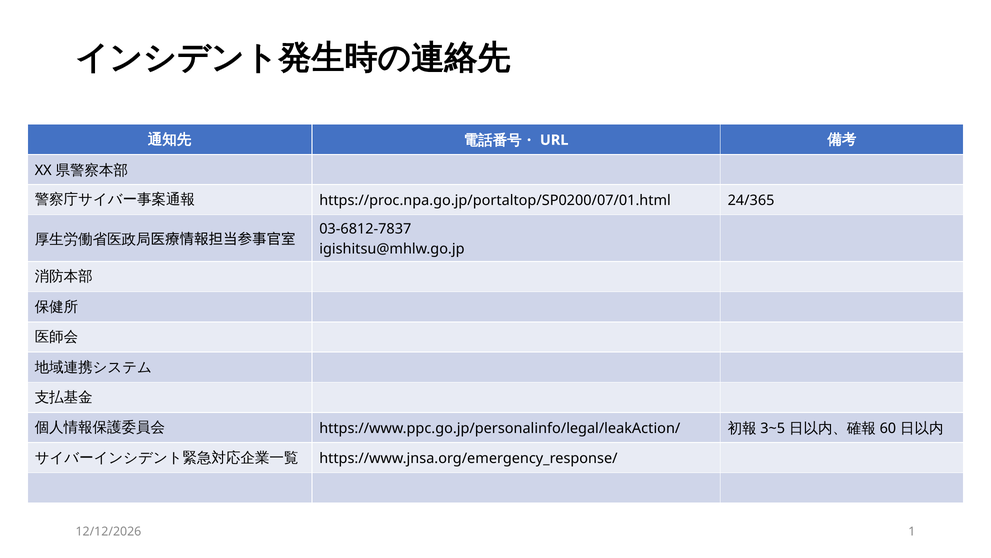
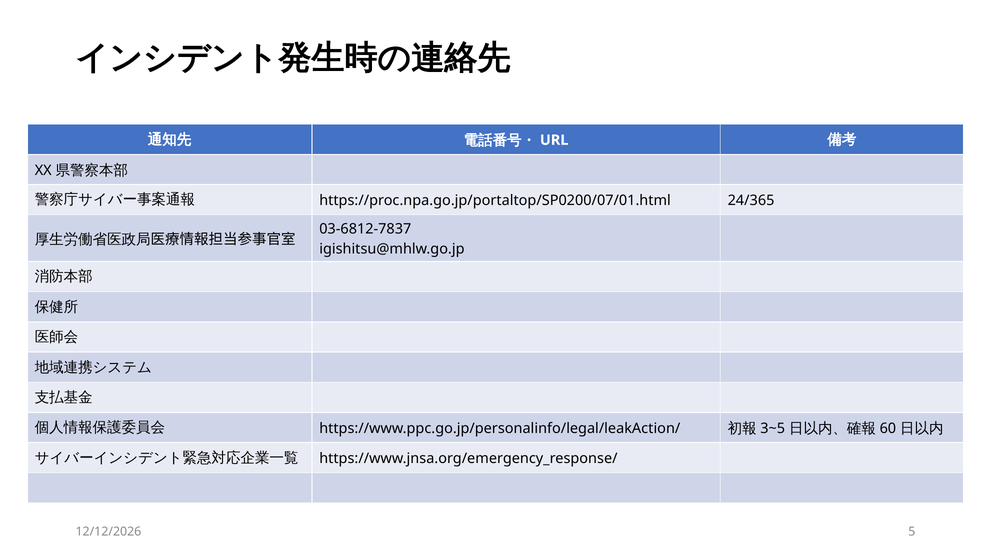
1: 1 -> 5
